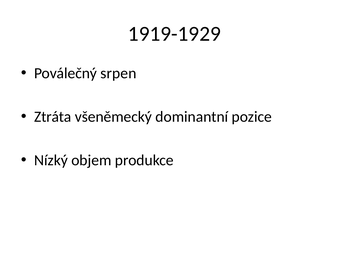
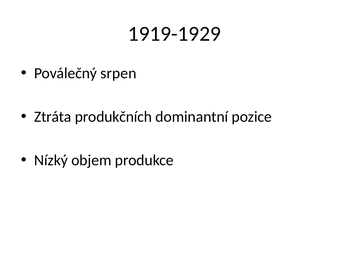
všeněmecký: všeněmecký -> produkčních
